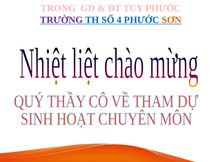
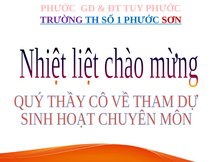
TRONG at (58, 8): TRONG -> PHƯỚC
4: 4 -> 1
SƠN colour: orange -> red
